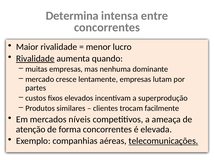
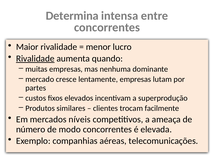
atenção: atenção -> número
forma: forma -> modo
telecomunicações underline: present -> none
